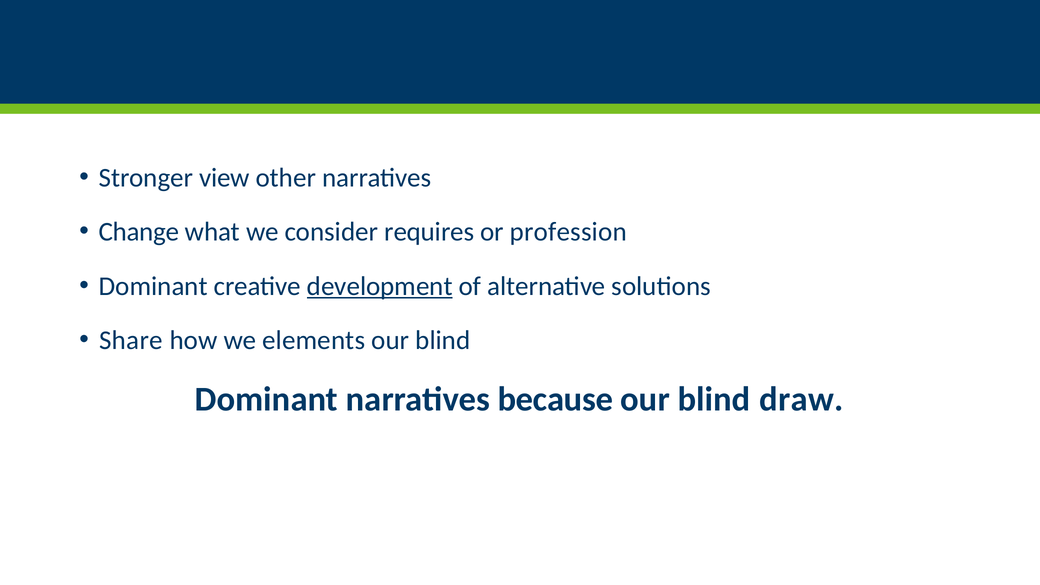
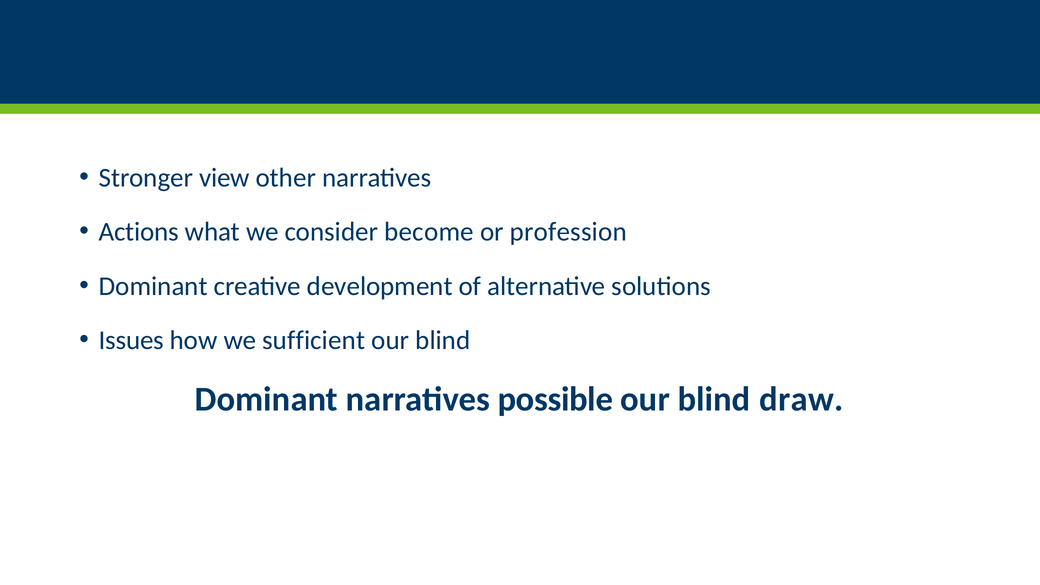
Change: Change -> Actions
requires: requires -> become
development underline: present -> none
Share: Share -> Issues
elements: elements -> sufficient
because: because -> possible
